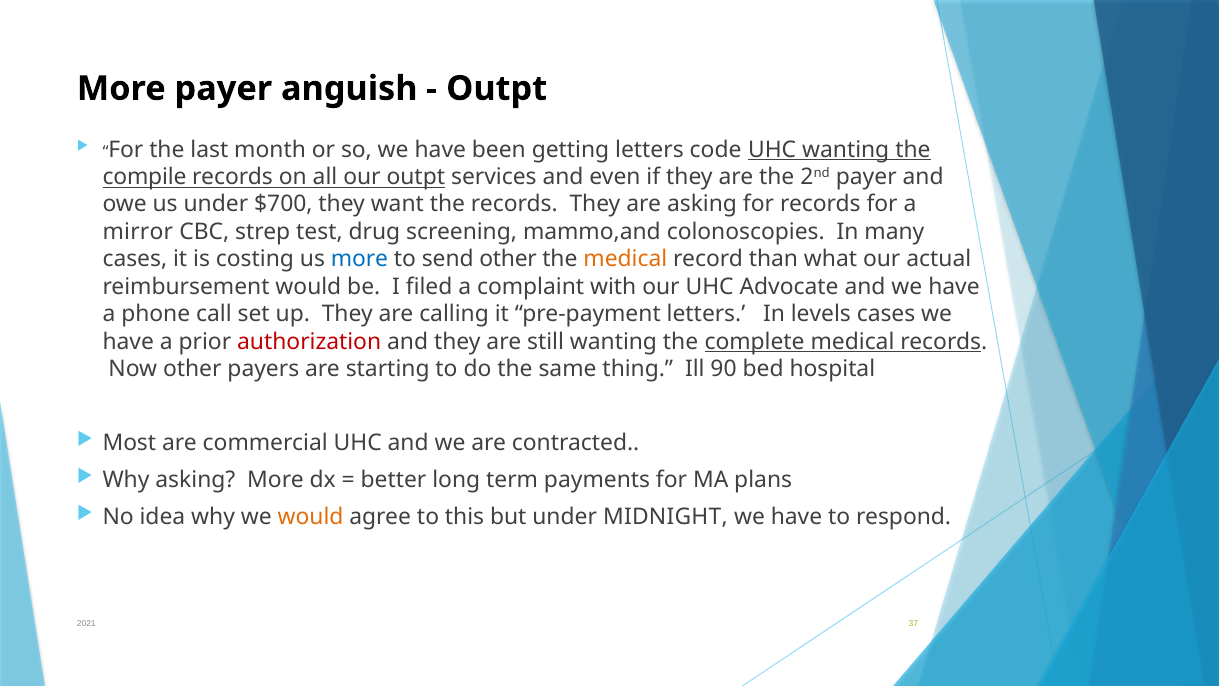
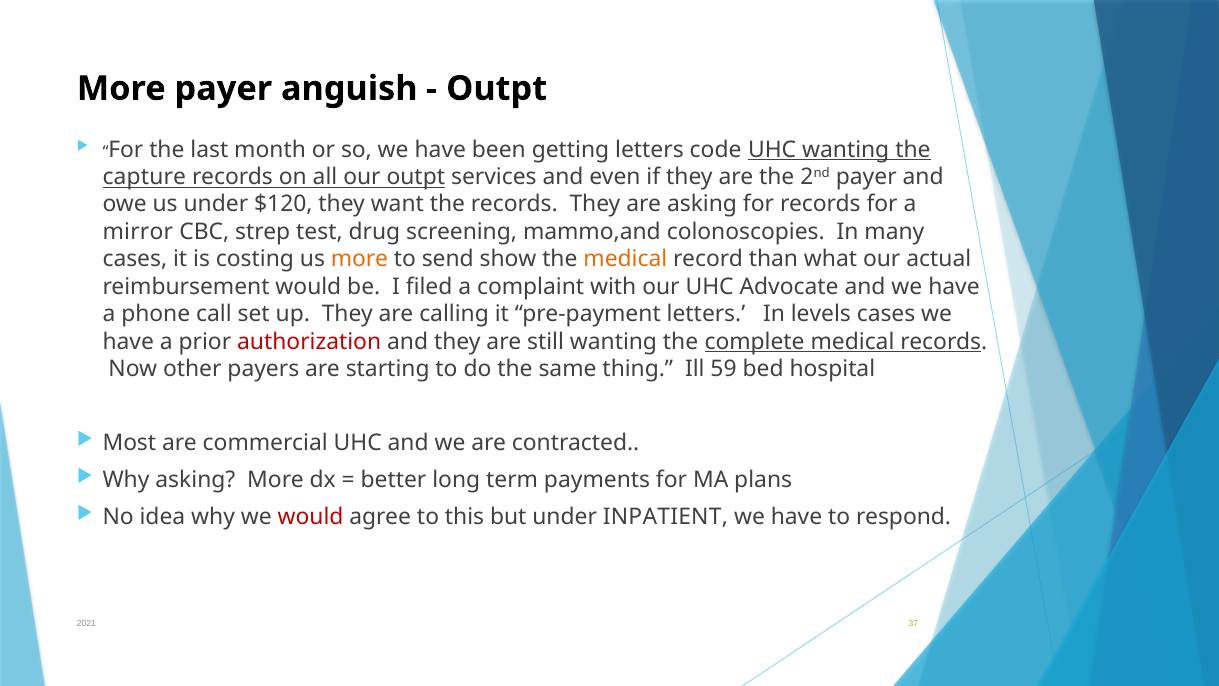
compile: compile -> capture
$700: $700 -> $120
more at (359, 259) colour: blue -> orange
send other: other -> show
90: 90 -> 59
would at (311, 517) colour: orange -> red
MIDNIGHT: MIDNIGHT -> INPATIENT
